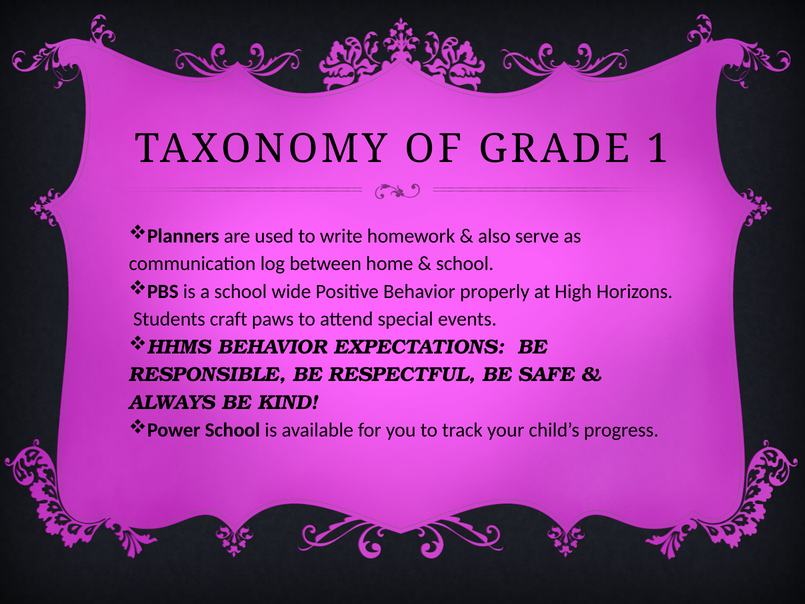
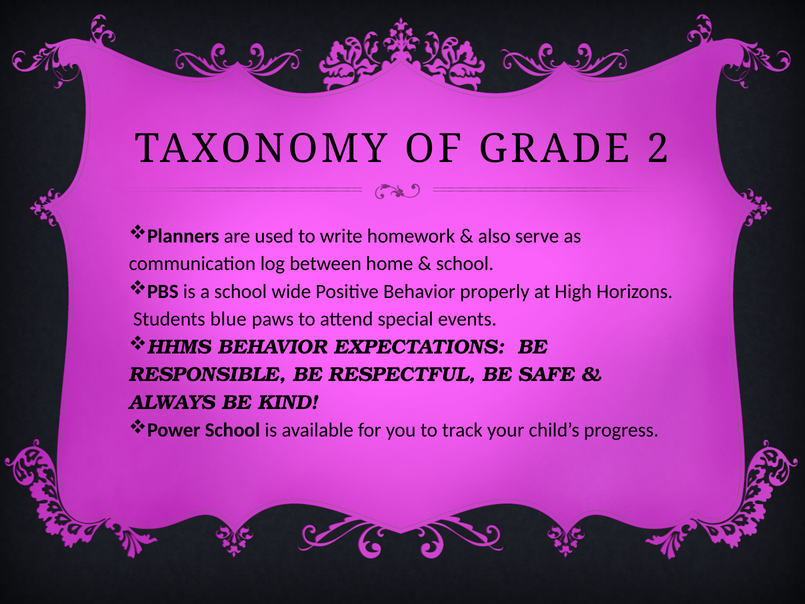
1: 1 -> 2
craft: craft -> blue
